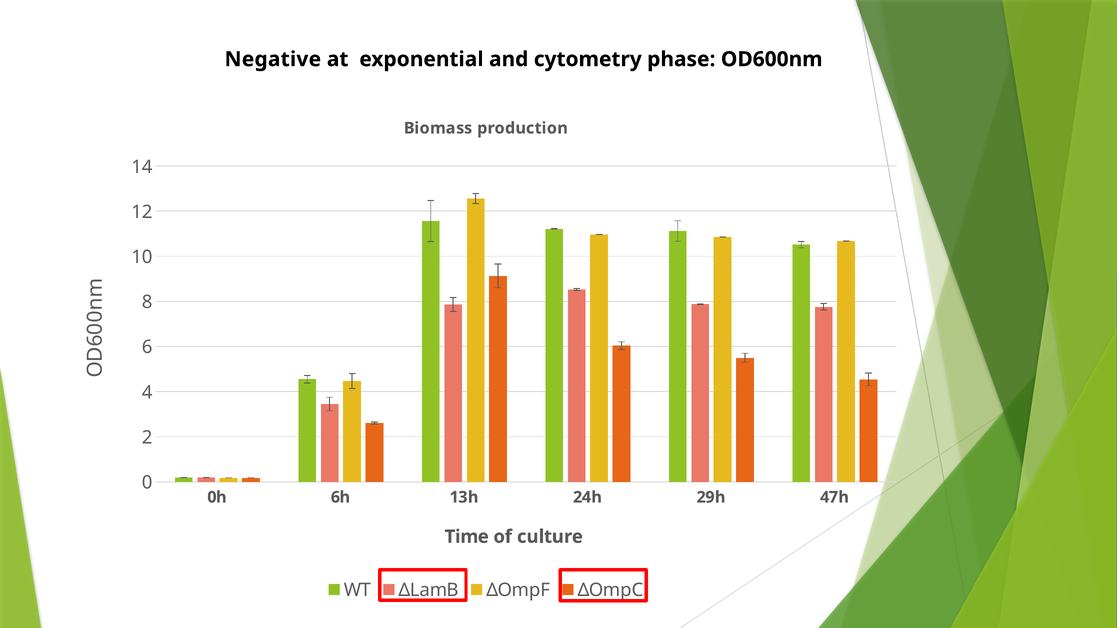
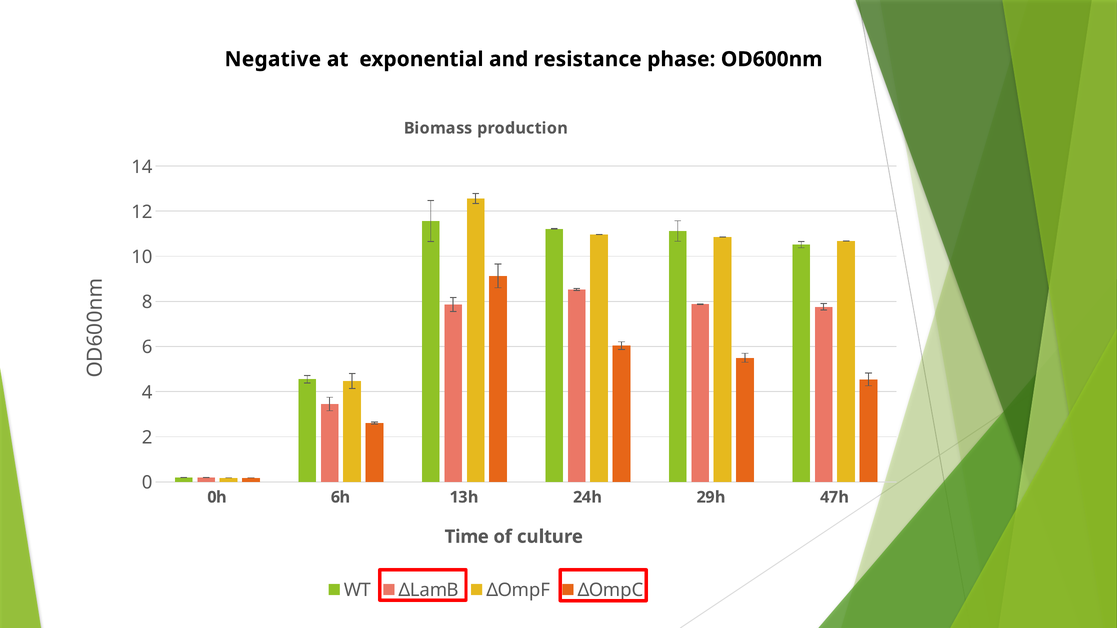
cytometry: cytometry -> resistance
